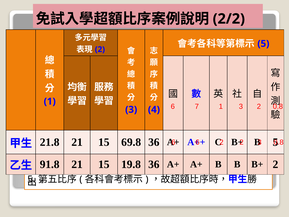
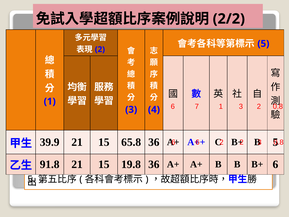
21.8: 21.8 -> 39.9
69.8: 69.8 -> 65.8
B+ 2: 2 -> 6
